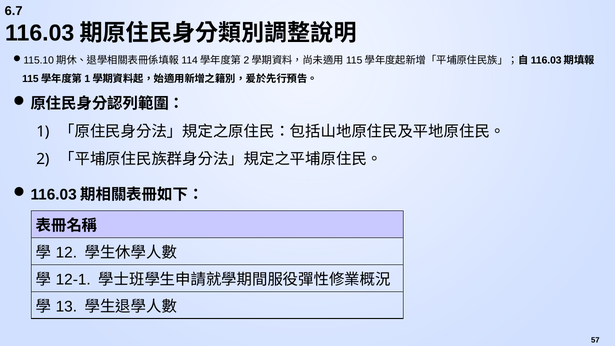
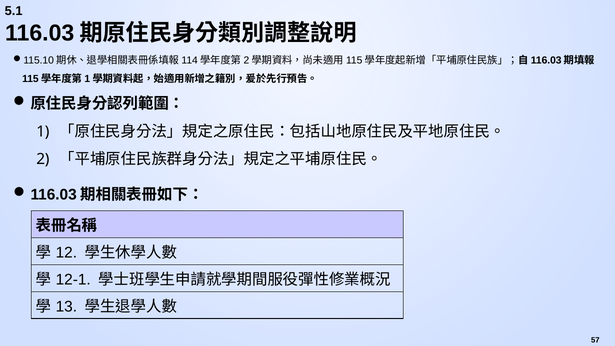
6.7: 6.7 -> 5.1
